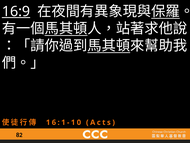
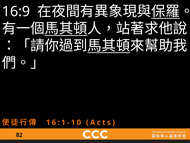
16:9 underline: present -> none
